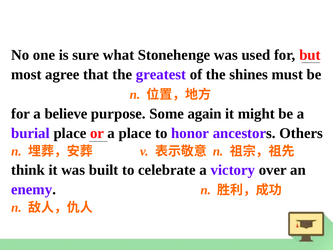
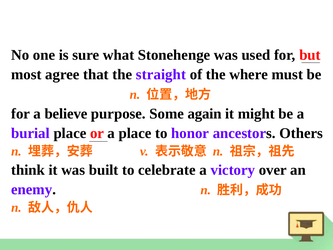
greatest: greatest -> straight
shines: shines -> where
